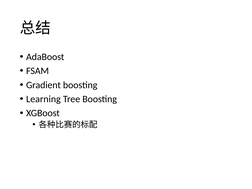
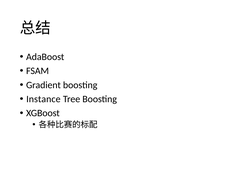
Learning: Learning -> Instance
